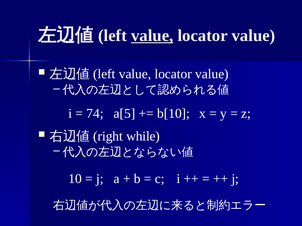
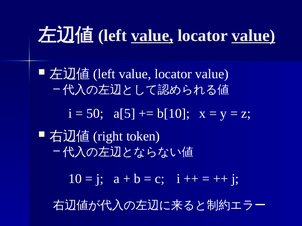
value at (253, 36) underline: none -> present
74: 74 -> 50
while: while -> token
